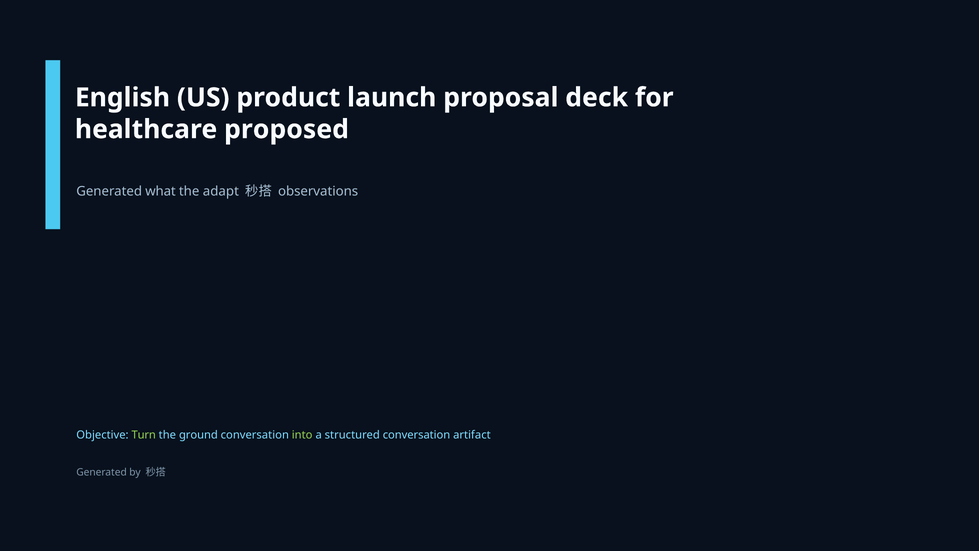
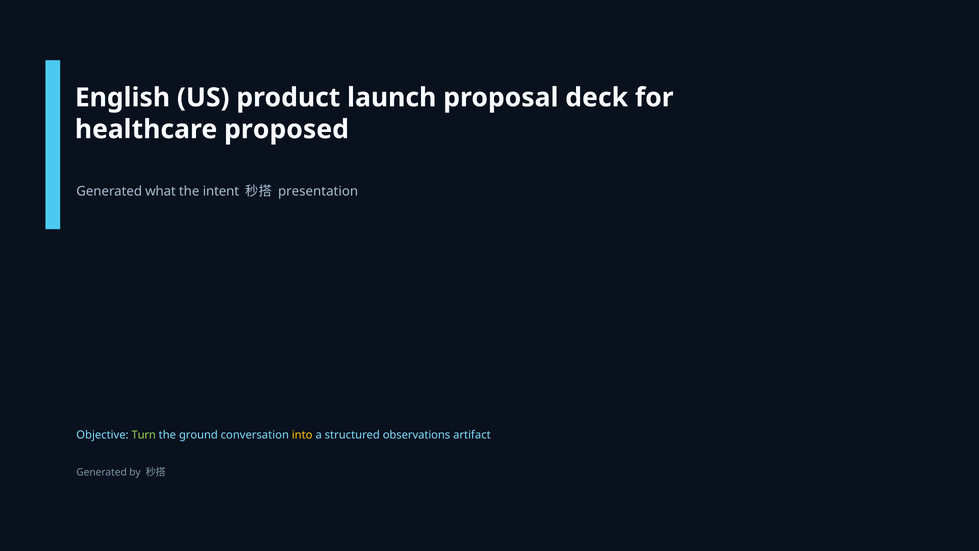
adapt: adapt -> intent
observations: observations -> presentation
into colour: light green -> yellow
structured conversation: conversation -> observations
